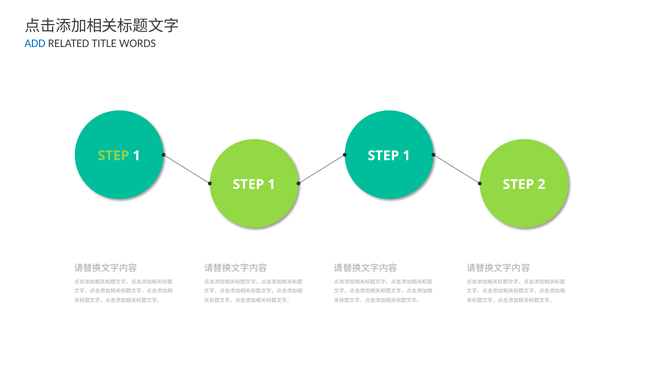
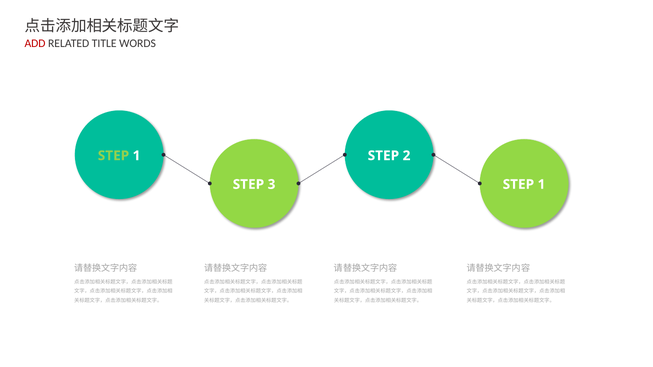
ADD colour: blue -> red
1 at (407, 156): 1 -> 2
1 at (272, 185): 1 -> 3
2 at (542, 185): 2 -> 1
